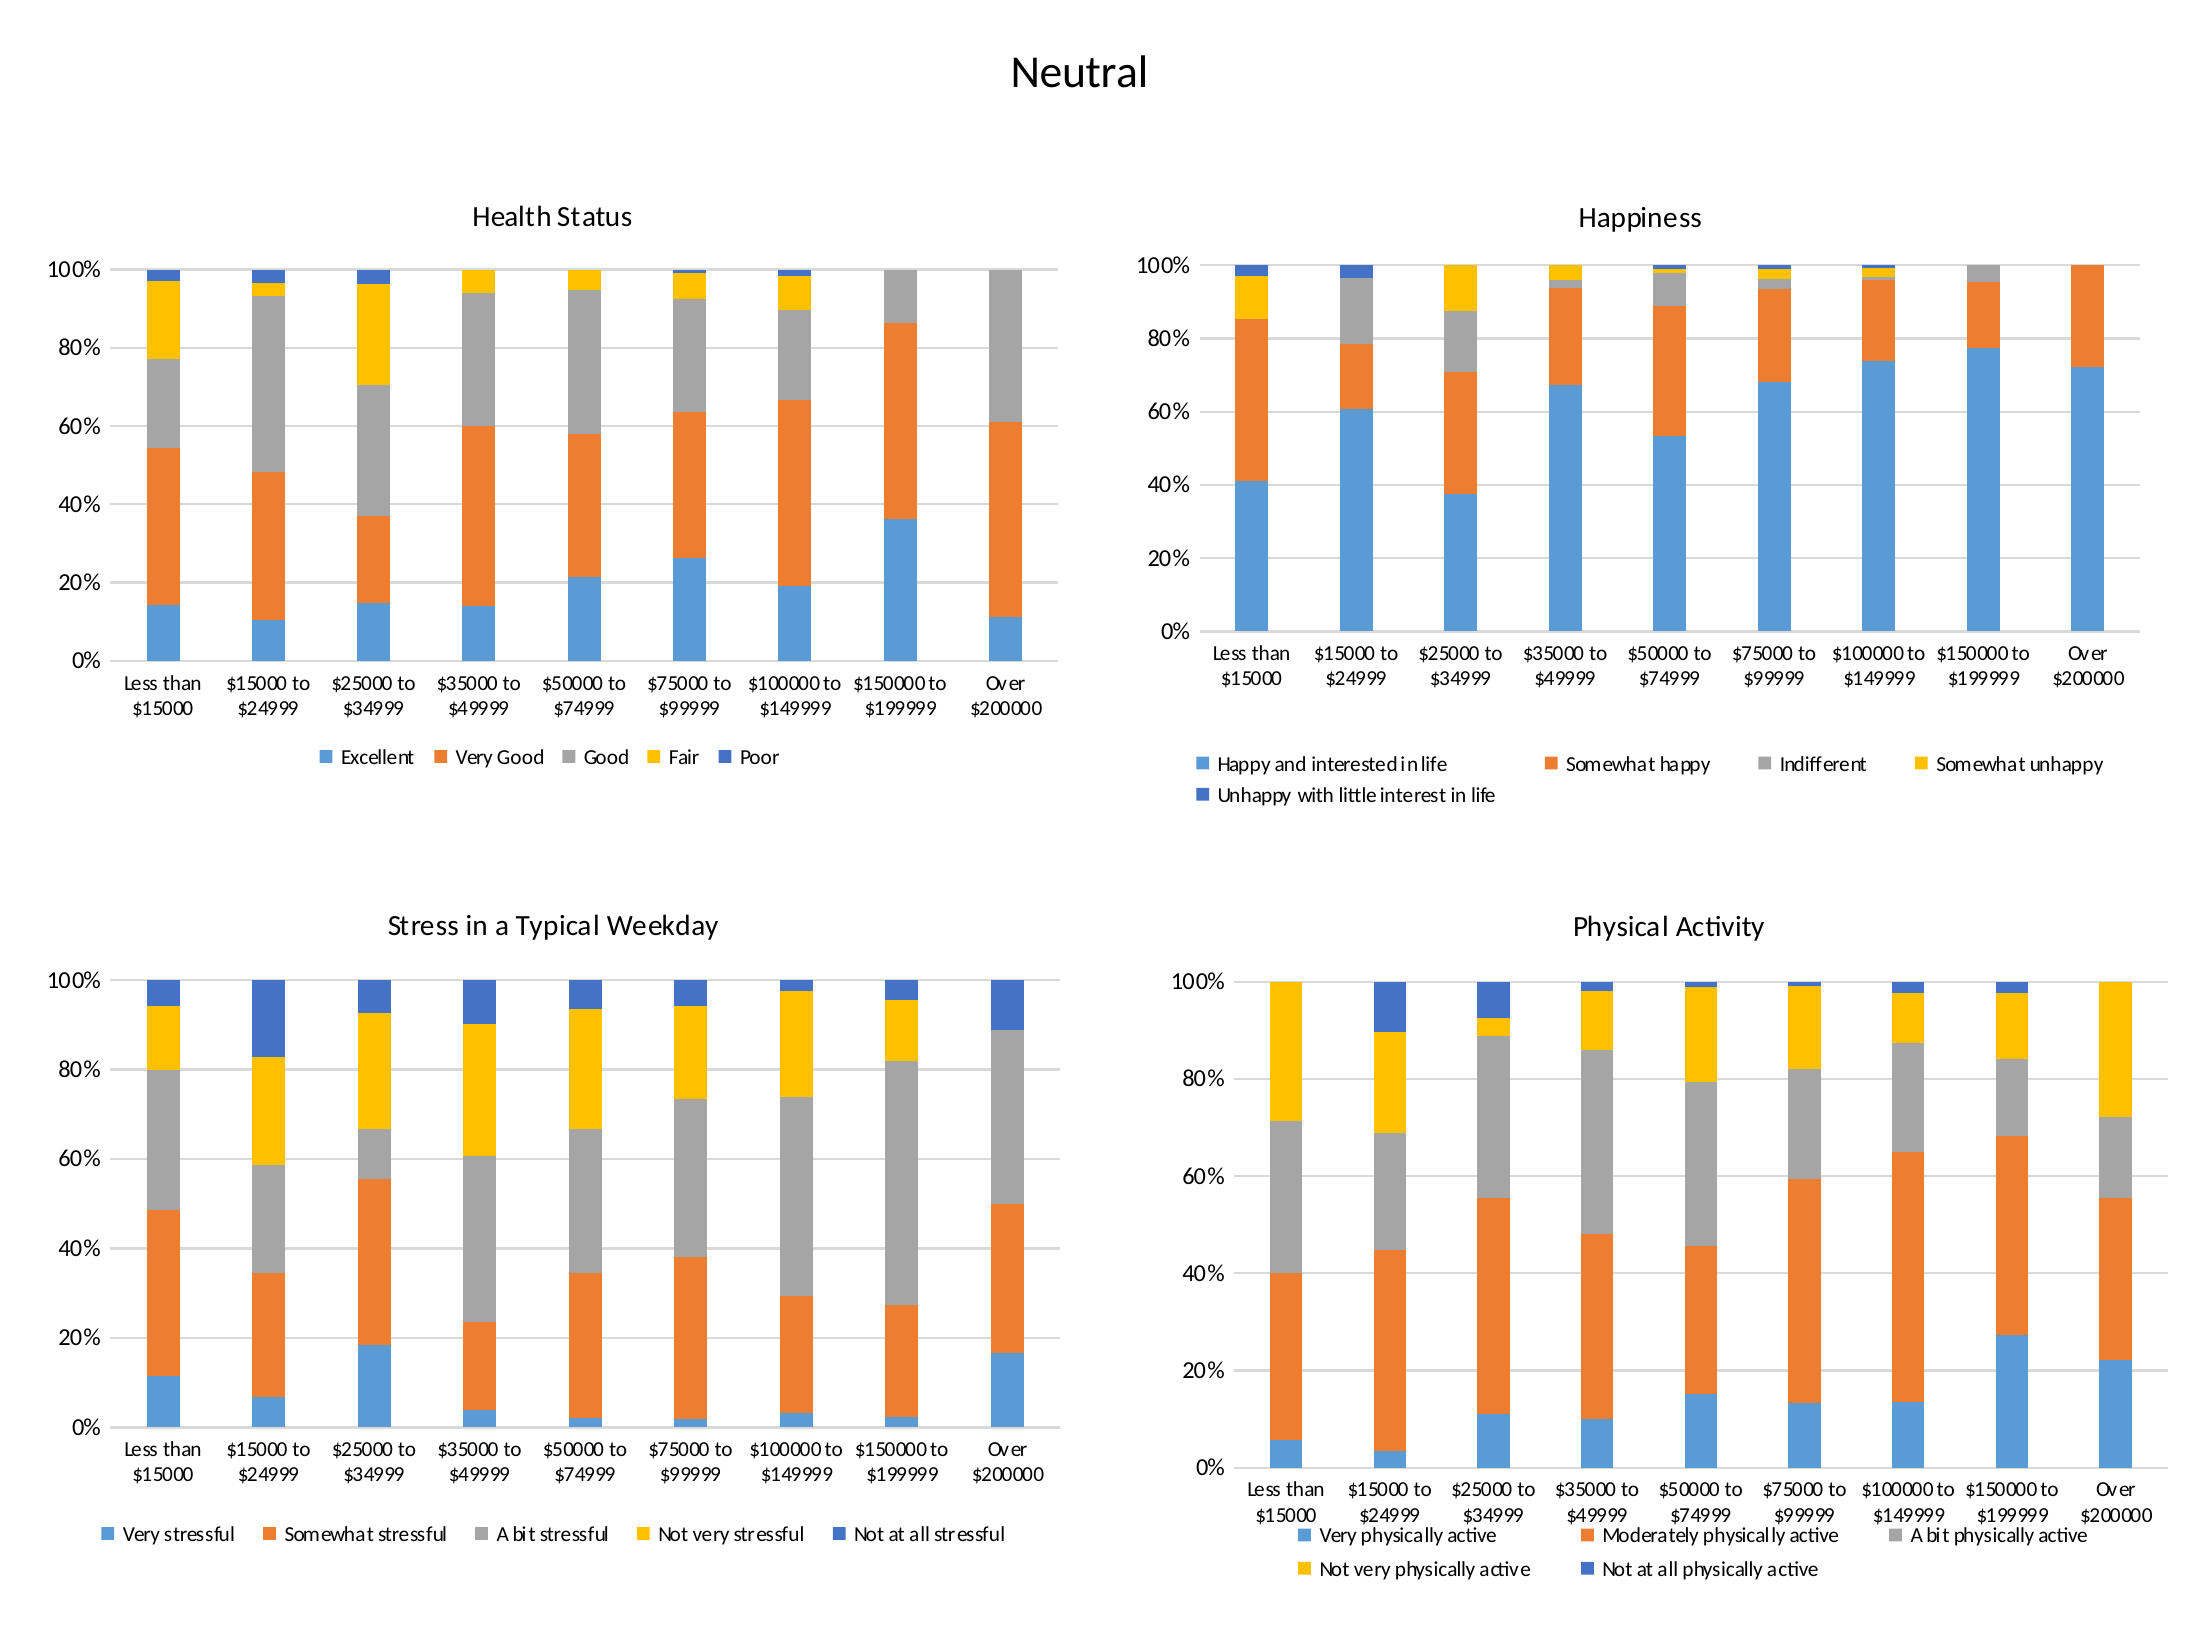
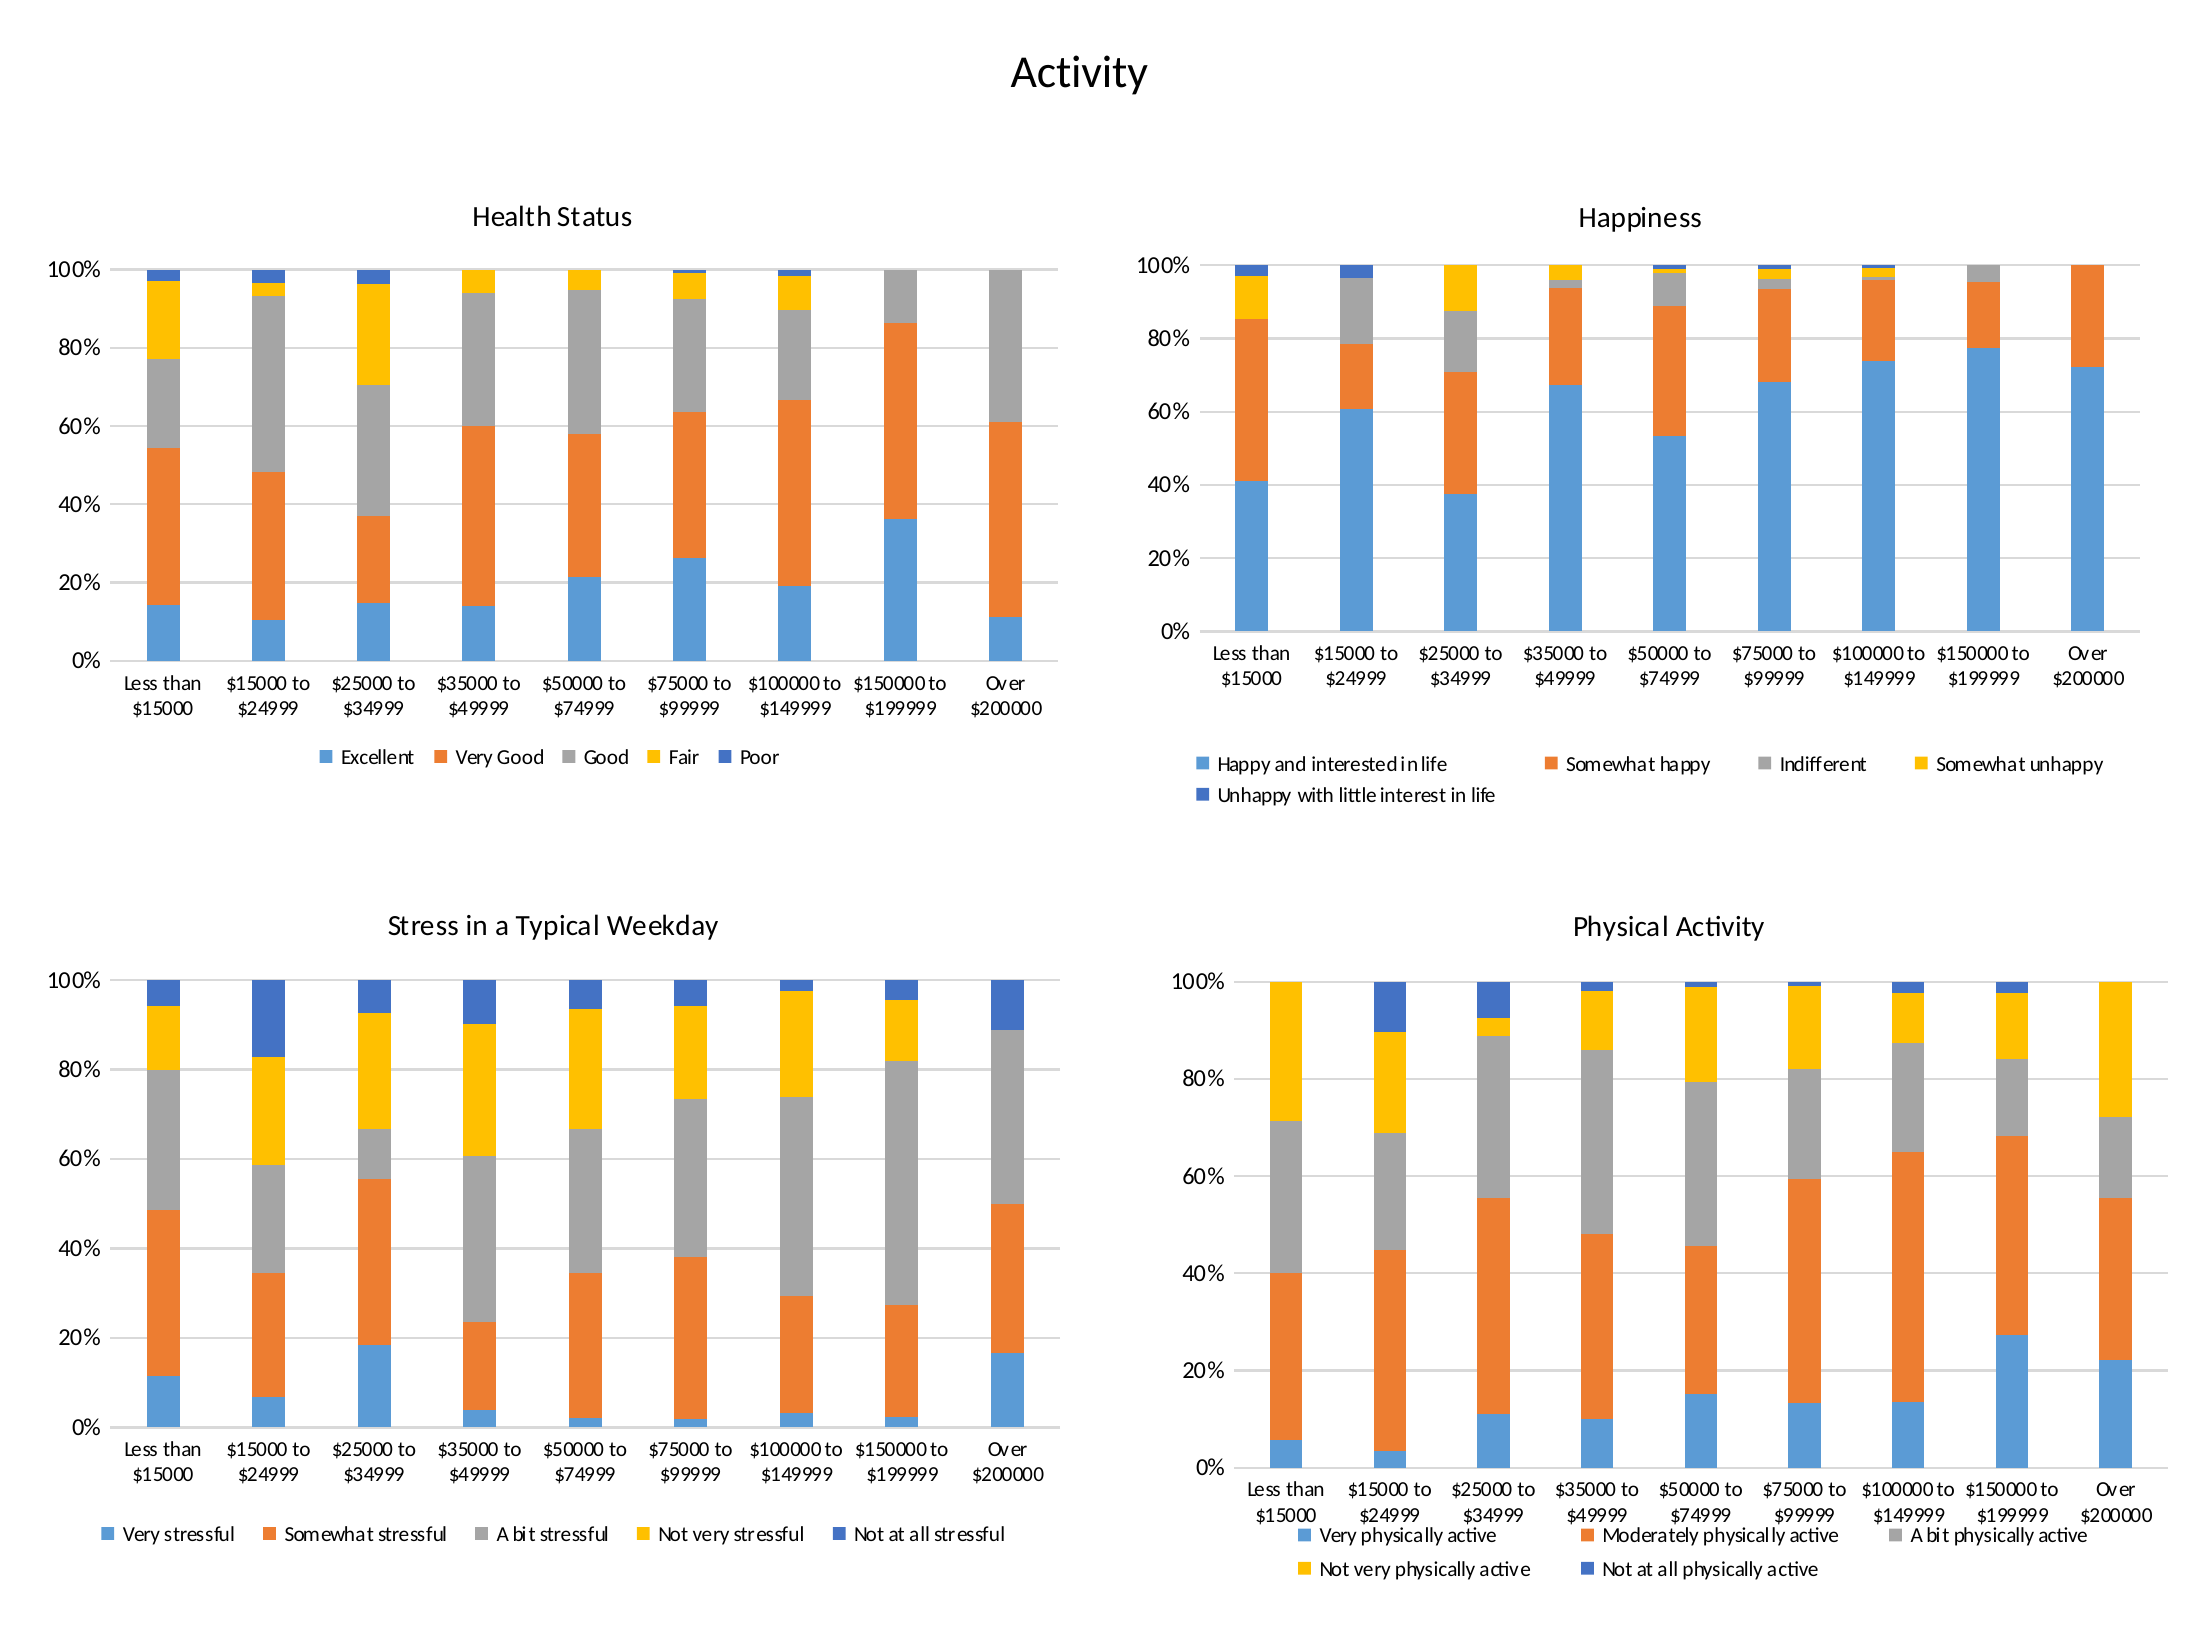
Neutral at (1079, 72): Neutral -> Activity
